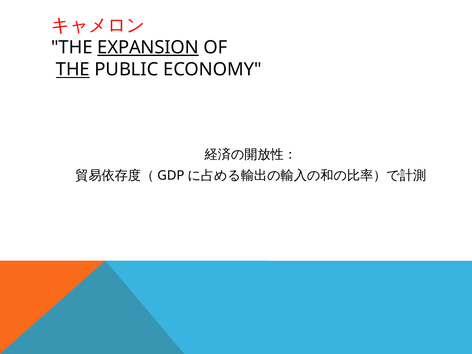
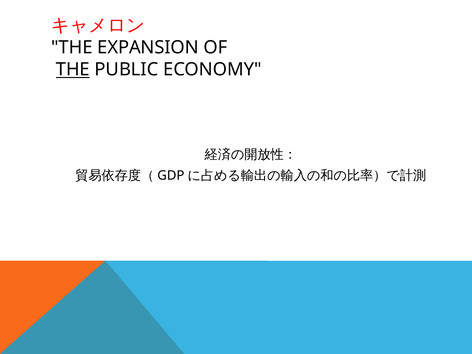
EXPANSION underline: present -> none
